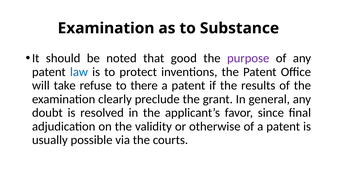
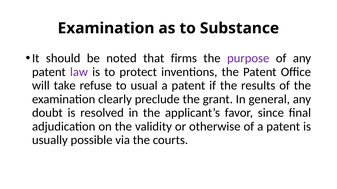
good: good -> firms
law colour: blue -> purple
there: there -> usual
